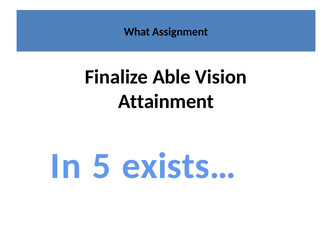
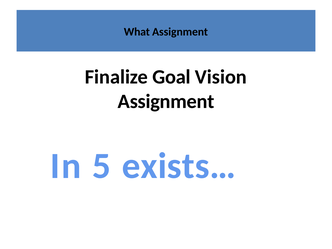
Able: Able -> Goal
Attainment at (166, 101): Attainment -> Assignment
